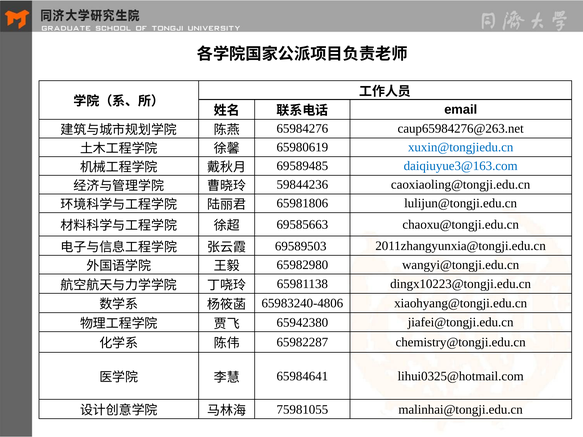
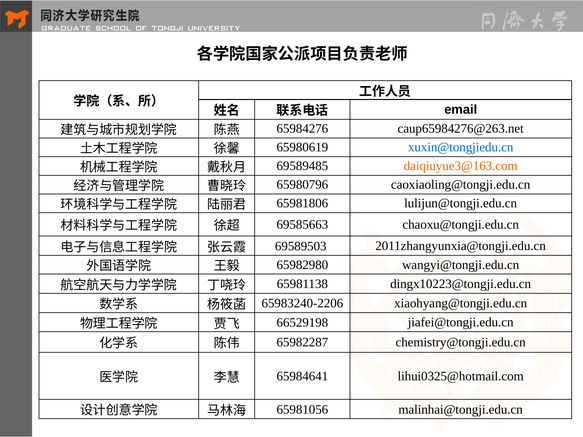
daiqiuyue3@163.com colour: blue -> orange
59844236: 59844236 -> 65980796
65983240-4806: 65983240-4806 -> 65983240-2206
65942380: 65942380 -> 66529198
75981055: 75981055 -> 65981056
